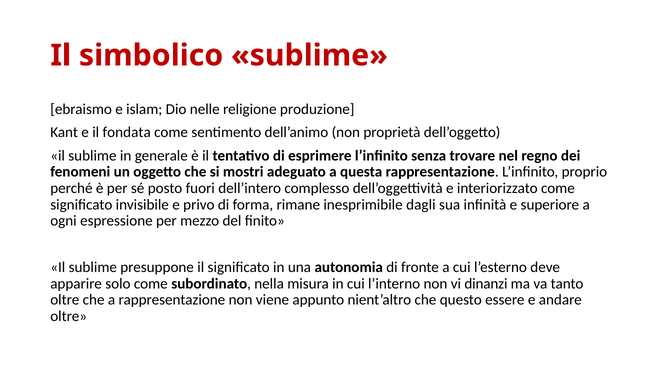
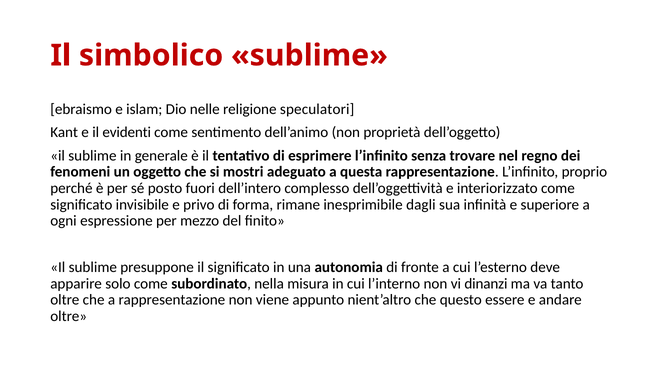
produzione: produzione -> speculatori
fondata: fondata -> evidenti
